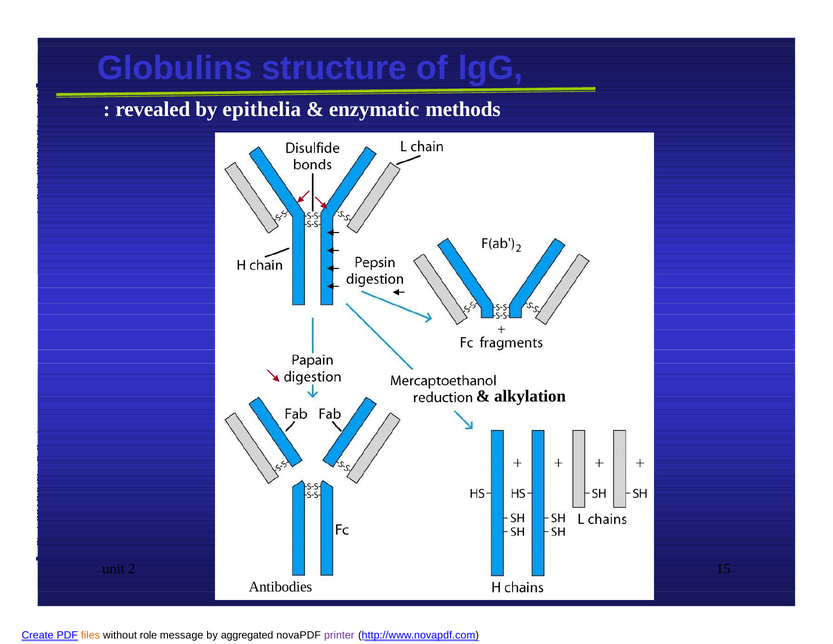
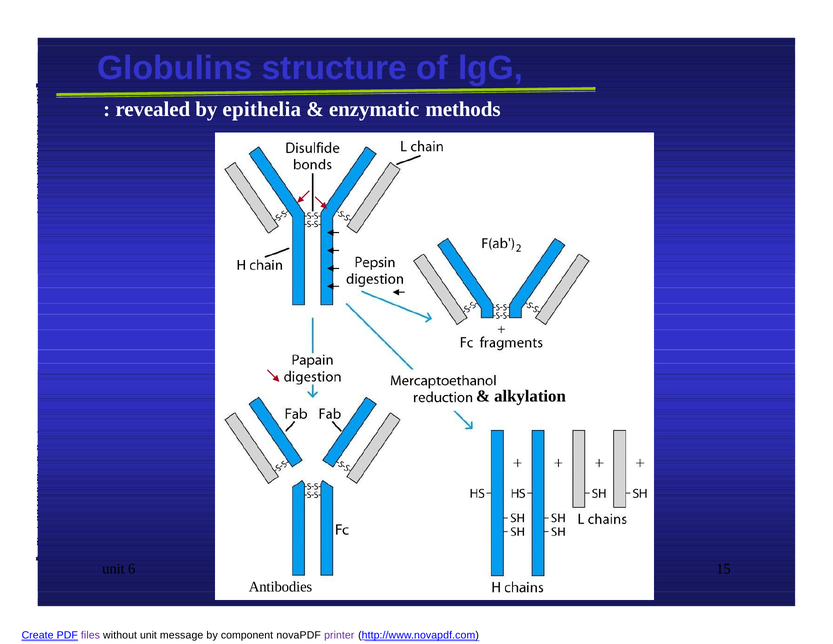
2: 2 -> 6
files colour: orange -> purple
without role: role -> unit
aggregated: aggregated -> component
